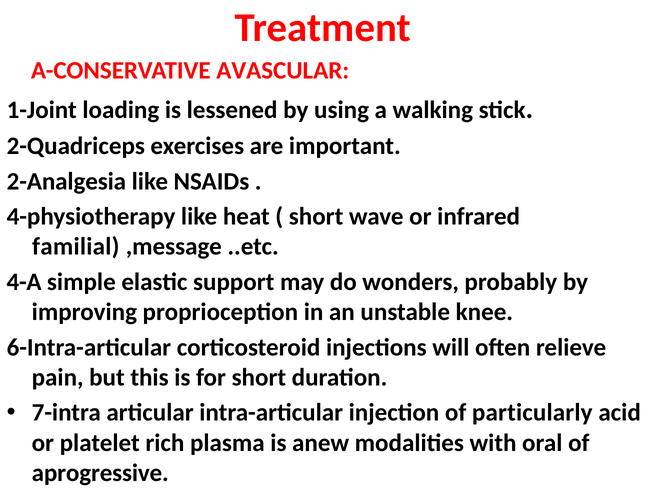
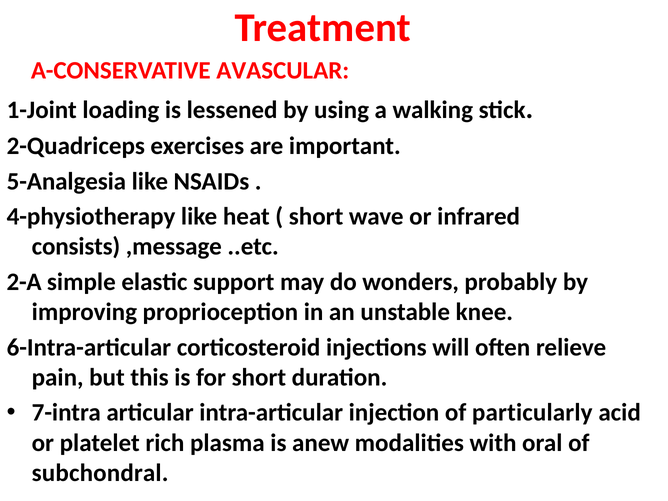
2-Analgesia: 2-Analgesia -> 5-Analgesia
familial: familial -> consists
4-A: 4-A -> 2-A
aprogressive: aprogressive -> subchondral
